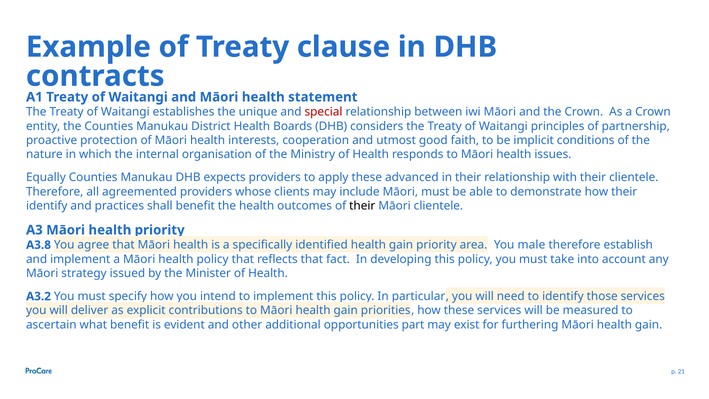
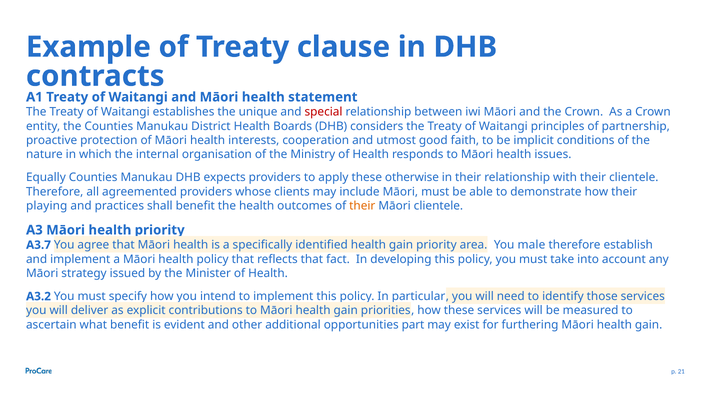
advanced: advanced -> otherwise
identify at (47, 206): identify -> playing
their at (362, 206) colour: black -> orange
A3.8: A3.8 -> A3.7
